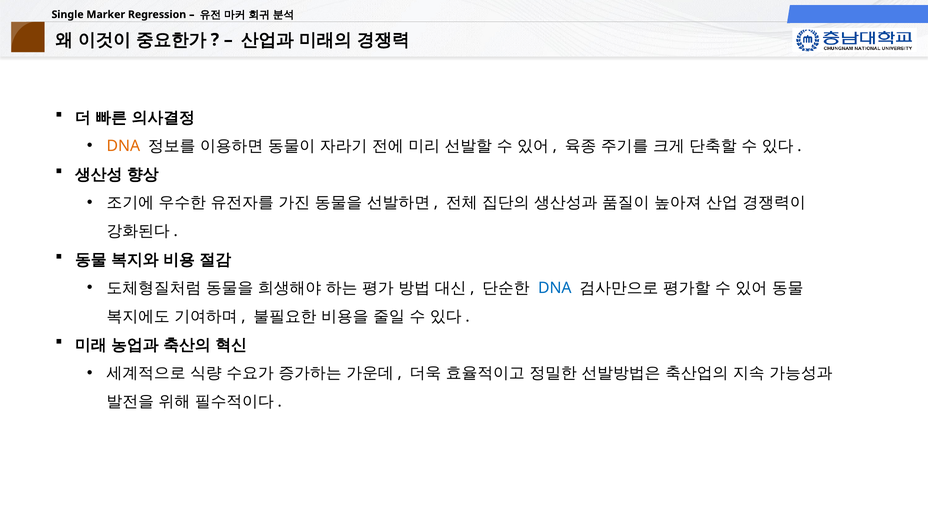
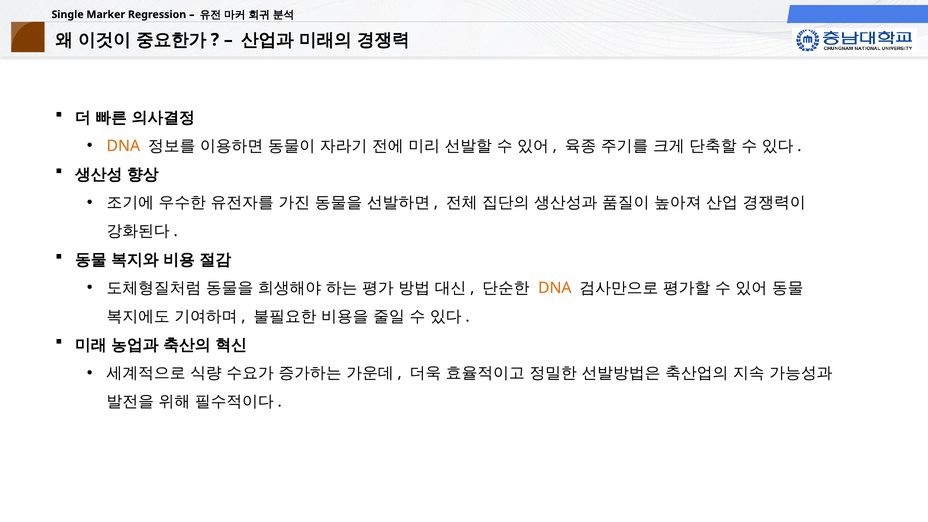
DNA at (555, 288) colour: blue -> orange
